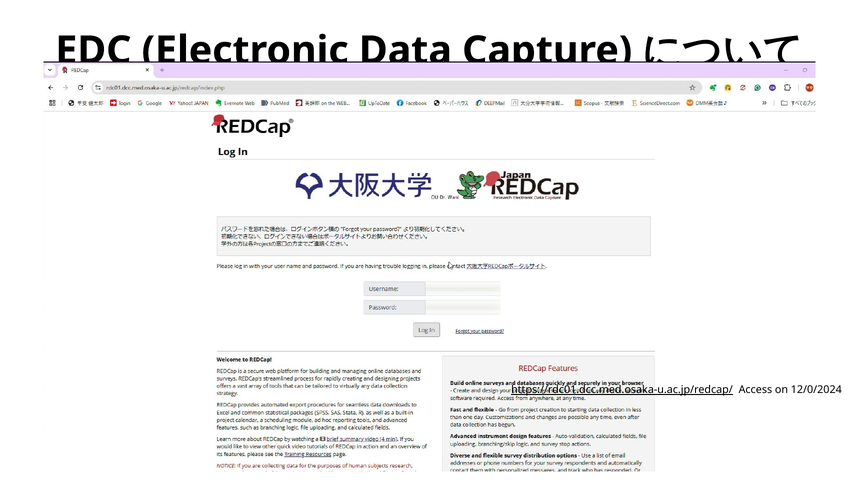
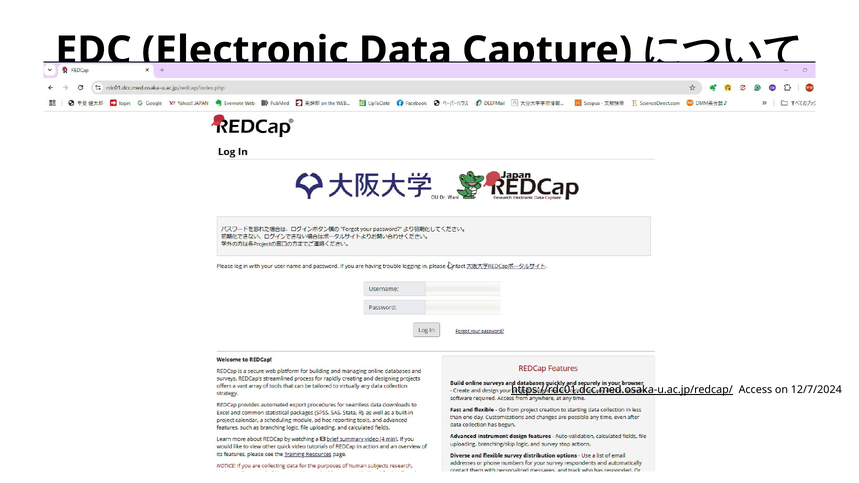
12/0/2024: 12/0/2024 -> 12/7/2024
